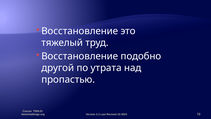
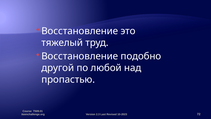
утрата: утрата -> любой
